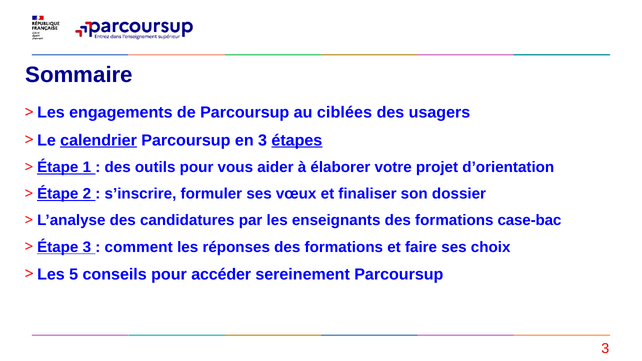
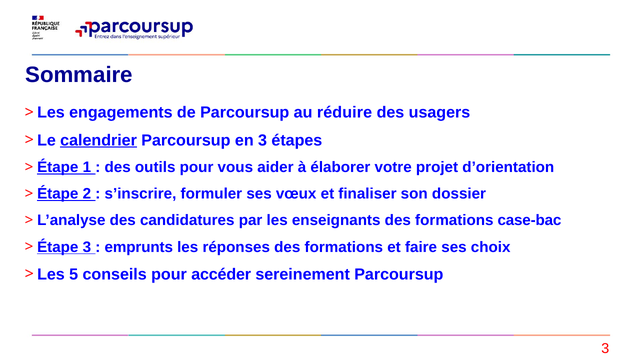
ciblées: ciblées -> réduire
étapes underline: present -> none
comment: comment -> emprunts
